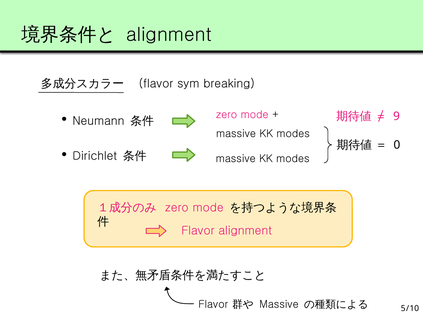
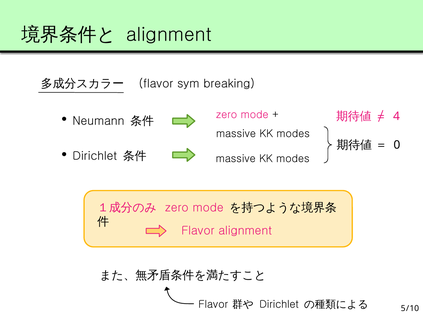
9: 9 -> 4
Massive at (279, 304): Massive -> Dirichlet
